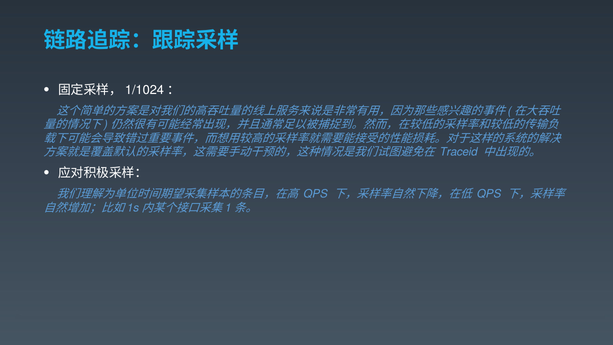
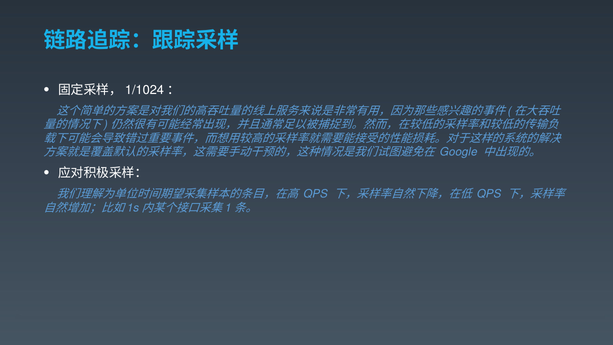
Traceid: Traceid -> Google
